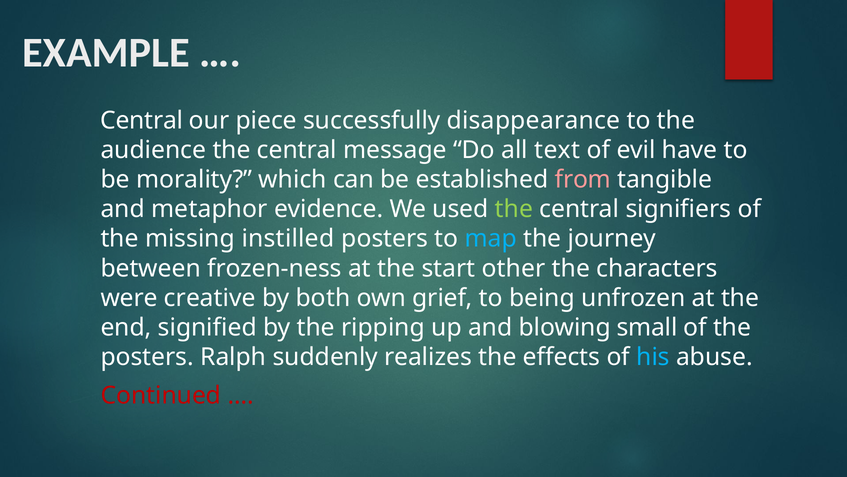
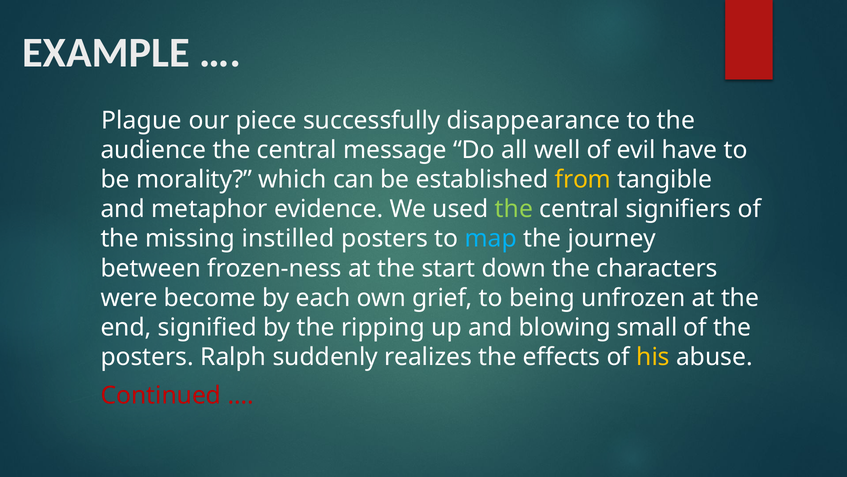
Central at (142, 120): Central -> Plague
text: text -> well
from colour: pink -> yellow
other: other -> down
creative: creative -> become
both: both -> each
his colour: light blue -> yellow
